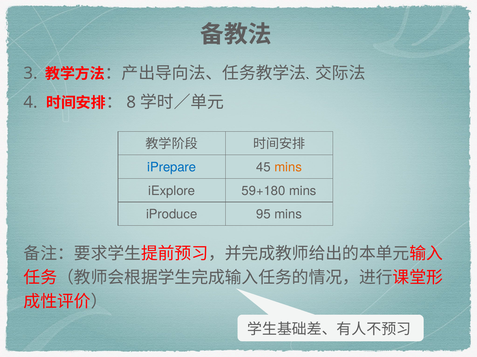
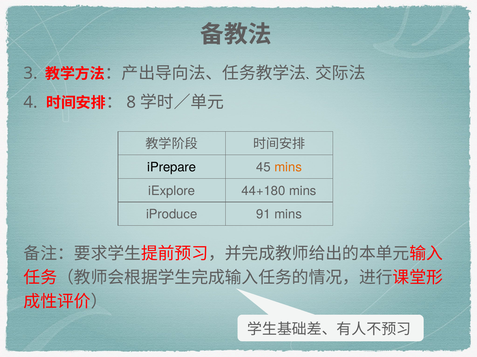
iPrepare colour: blue -> black
59+180: 59+180 -> 44+180
95: 95 -> 91
